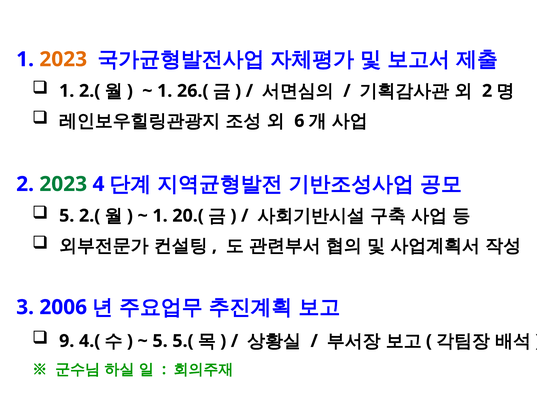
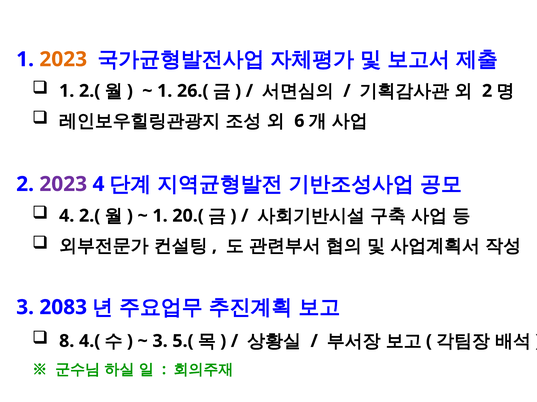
2023 at (63, 184) colour: green -> purple
5 at (67, 216): 5 -> 4
2006: 2006 -> 2083
9: 9 -> 8
5 at (160, 342): 5 -> 3
